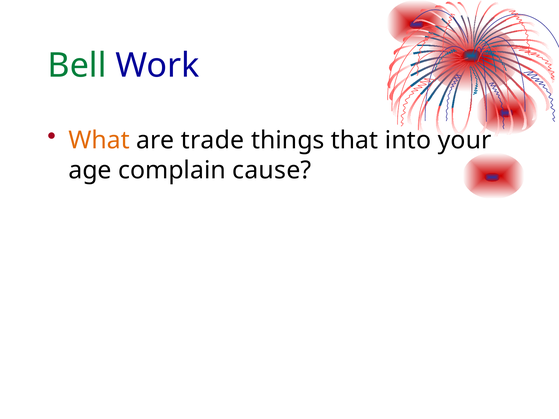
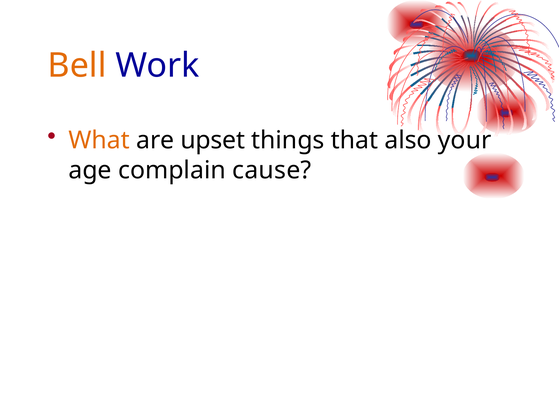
Bell colour: green -> orange
trade: trade -> upset
into: into -> also
